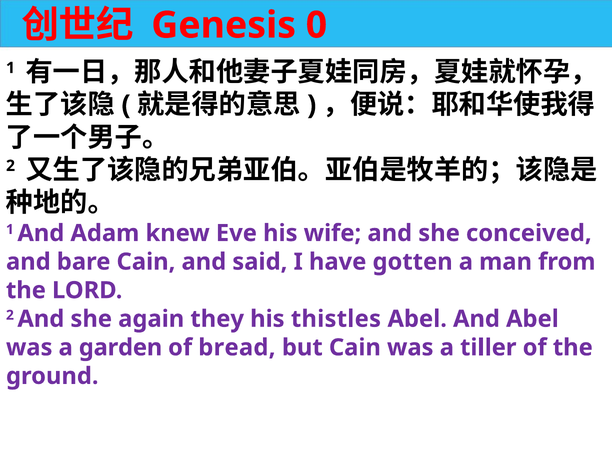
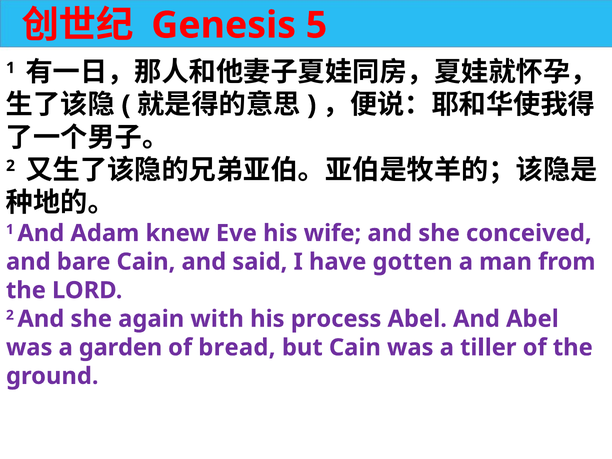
0: 0 -> 5
they: they -> with
thistles: thistles -> process
